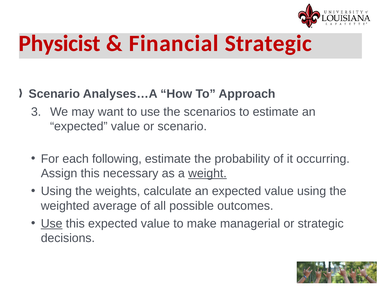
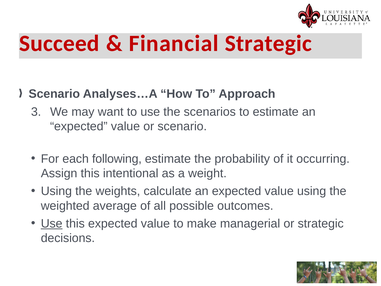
Physicist: Physicist -> Succeed
necessary: necessary -> intentional
weight underline: present -> none
